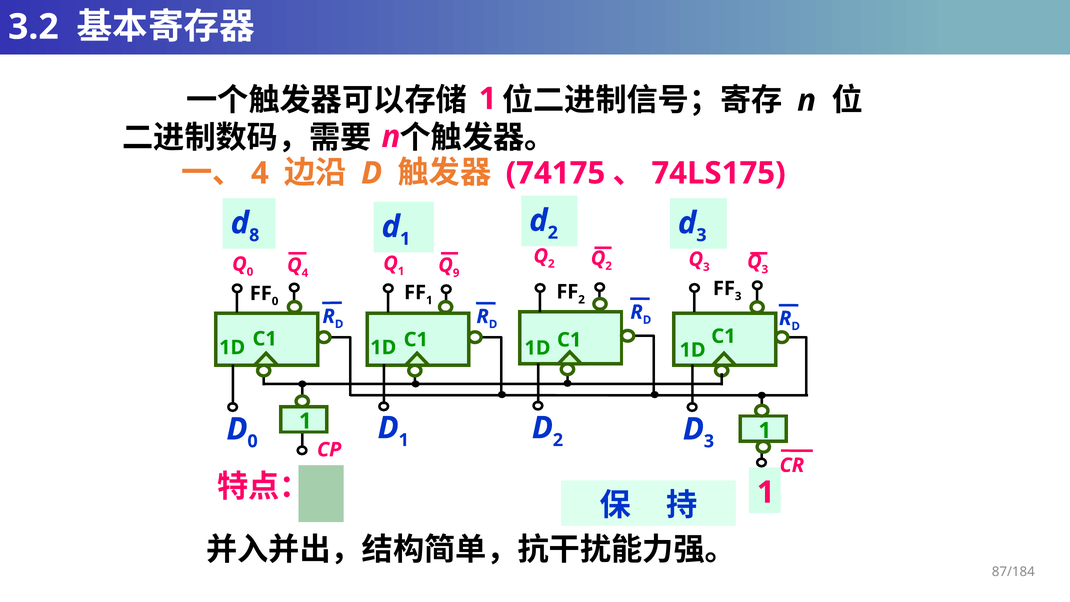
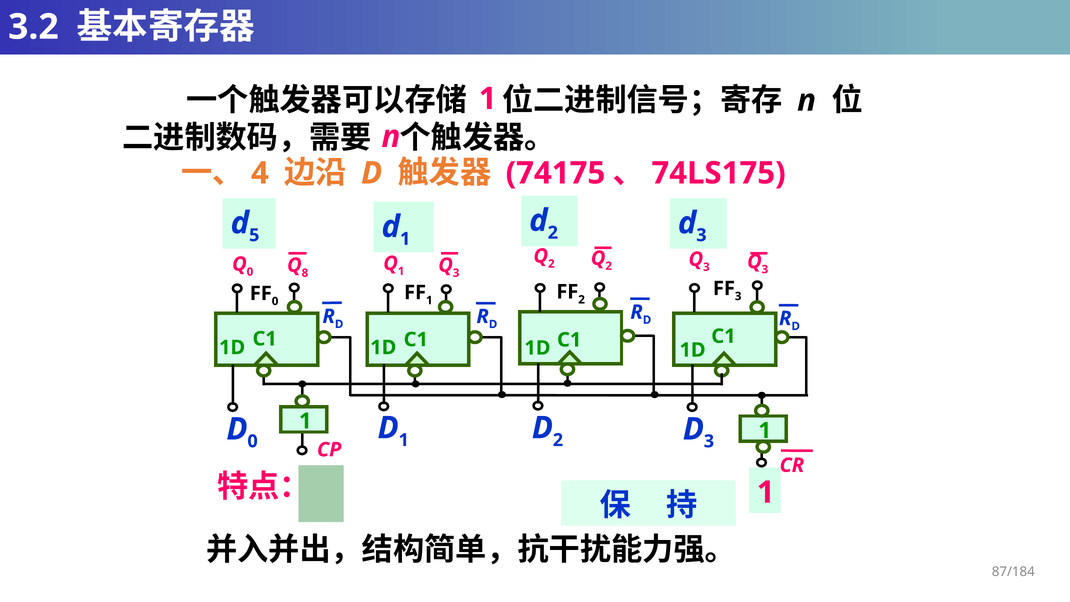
8: 8 -> 5
9 at (456, 273): 9 -> 3
4 at (305, 273): 4 -> 8
